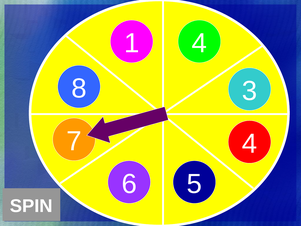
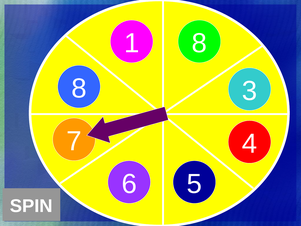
1 4: 4 -> 8
